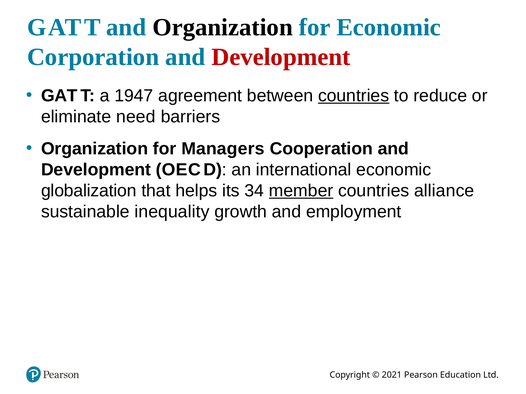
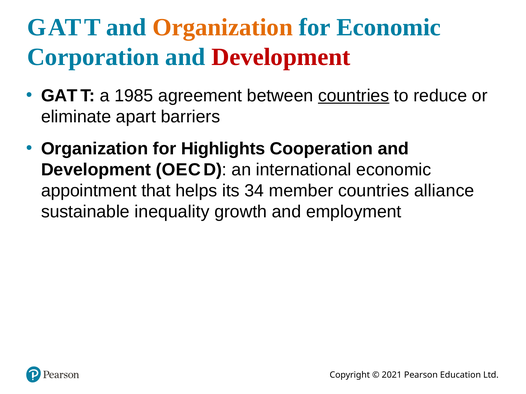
Organization at (223, 27) colour: black -> orange
1947: 1947 -> 1985
need: need -> apart
Managers: Managers -> Highlights
globalization: globalization -> appointment
member underline: present -> none
